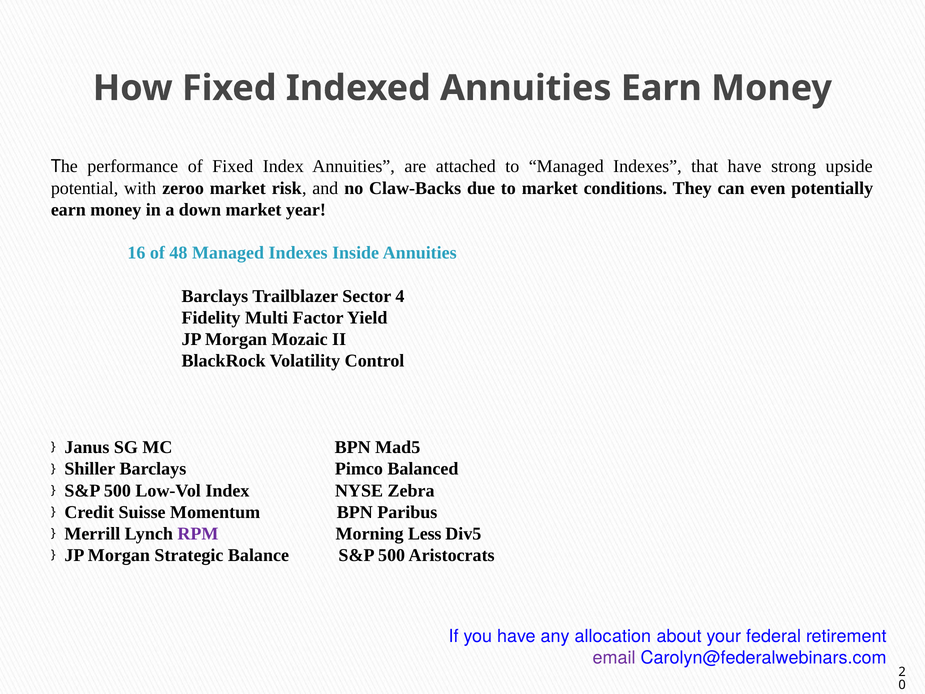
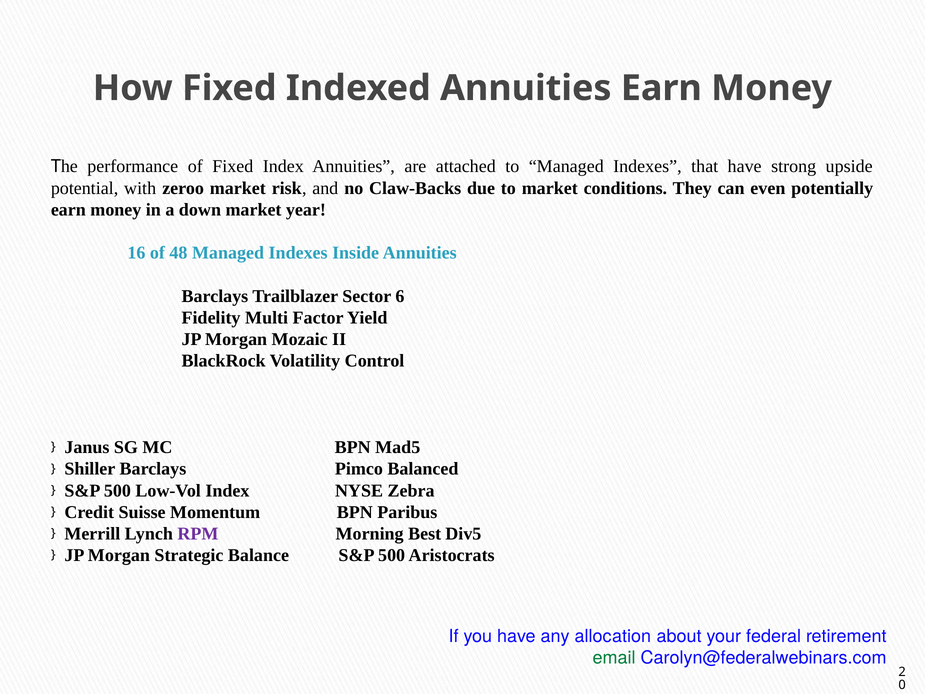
4: 4 -> 6
Less: Less -> Best
email colour: purple -> green
